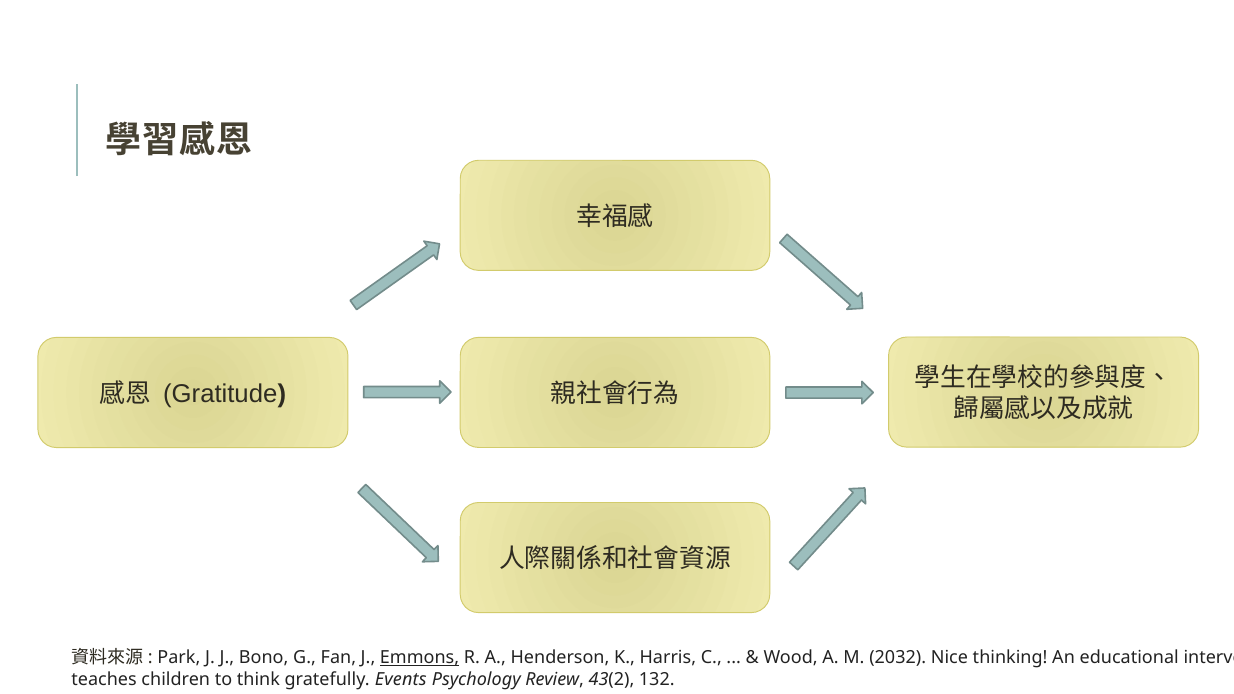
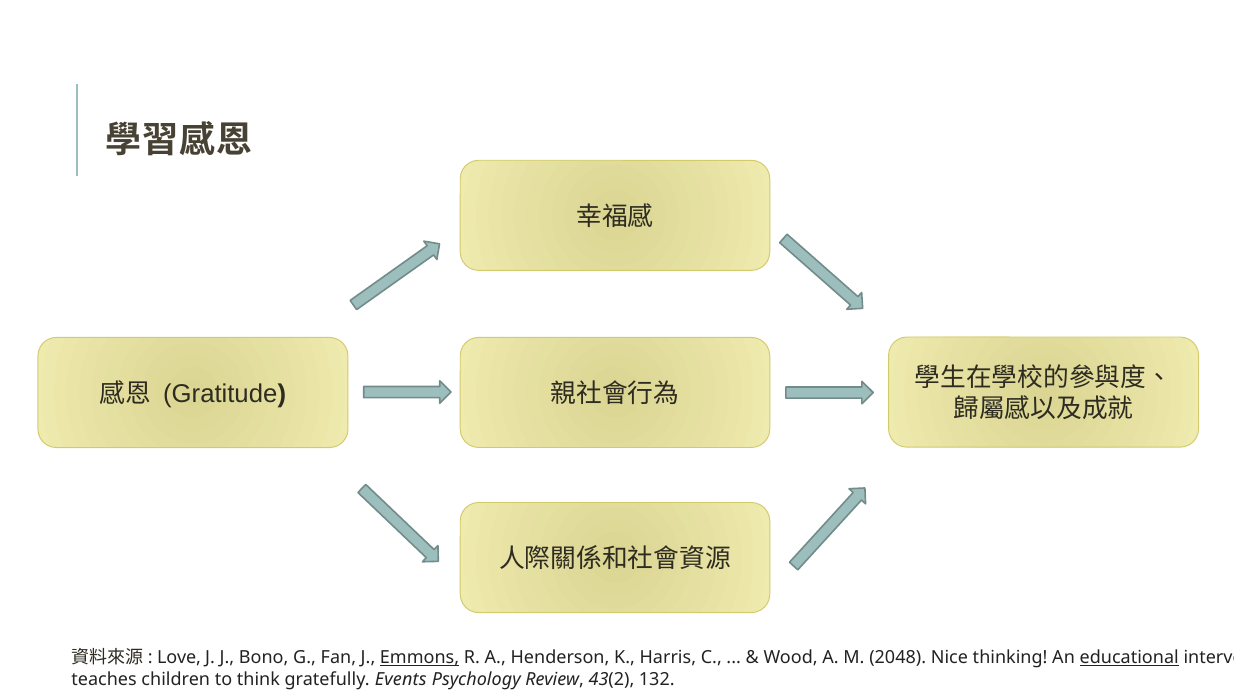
Park: Park -> Love
2032: 2032 -> 2048
educational underline: none -> present
